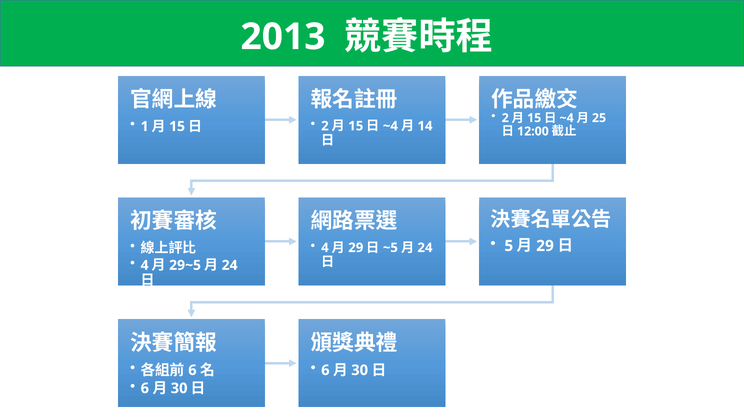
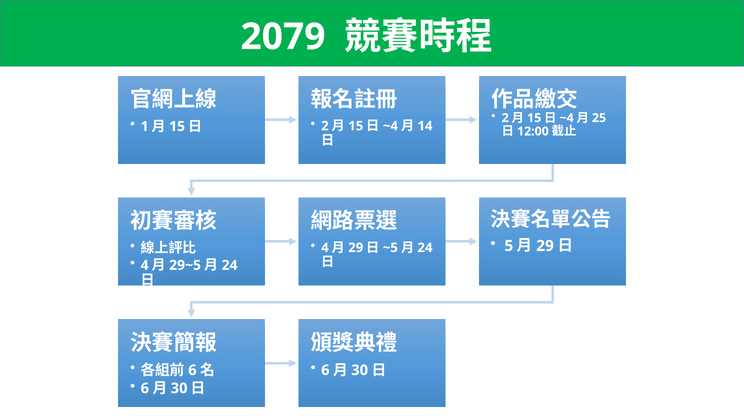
2013: 2013 -> 2079
